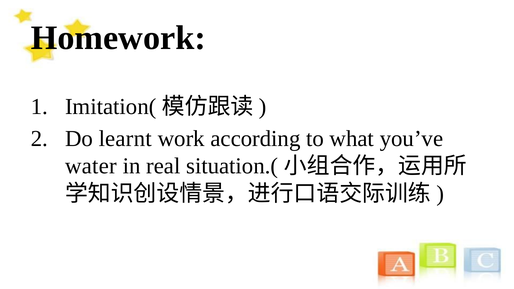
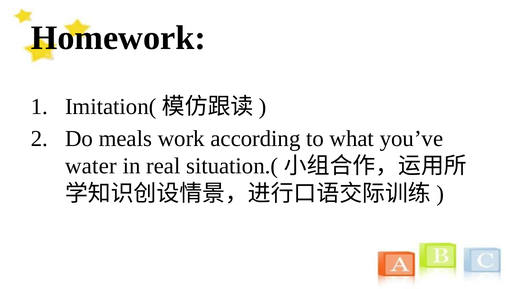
learnt: learnt -> meals
